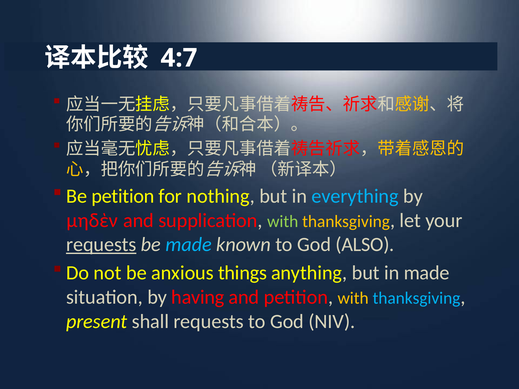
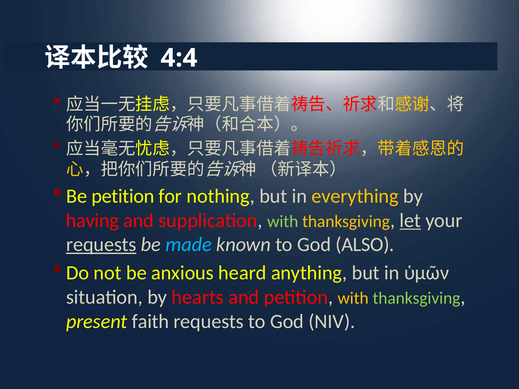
4:7: 4:7 -> 4:4
everything colour: light blue -> yellow
μηδὲν: μηδὲν -> having
let underline: none -> present
things: things -> heard
in made: made -> ὑμῶν
having: having -> hearts
thanksgiving at (416, 298) colour: light blue -> light green
shall: shall -> faith
